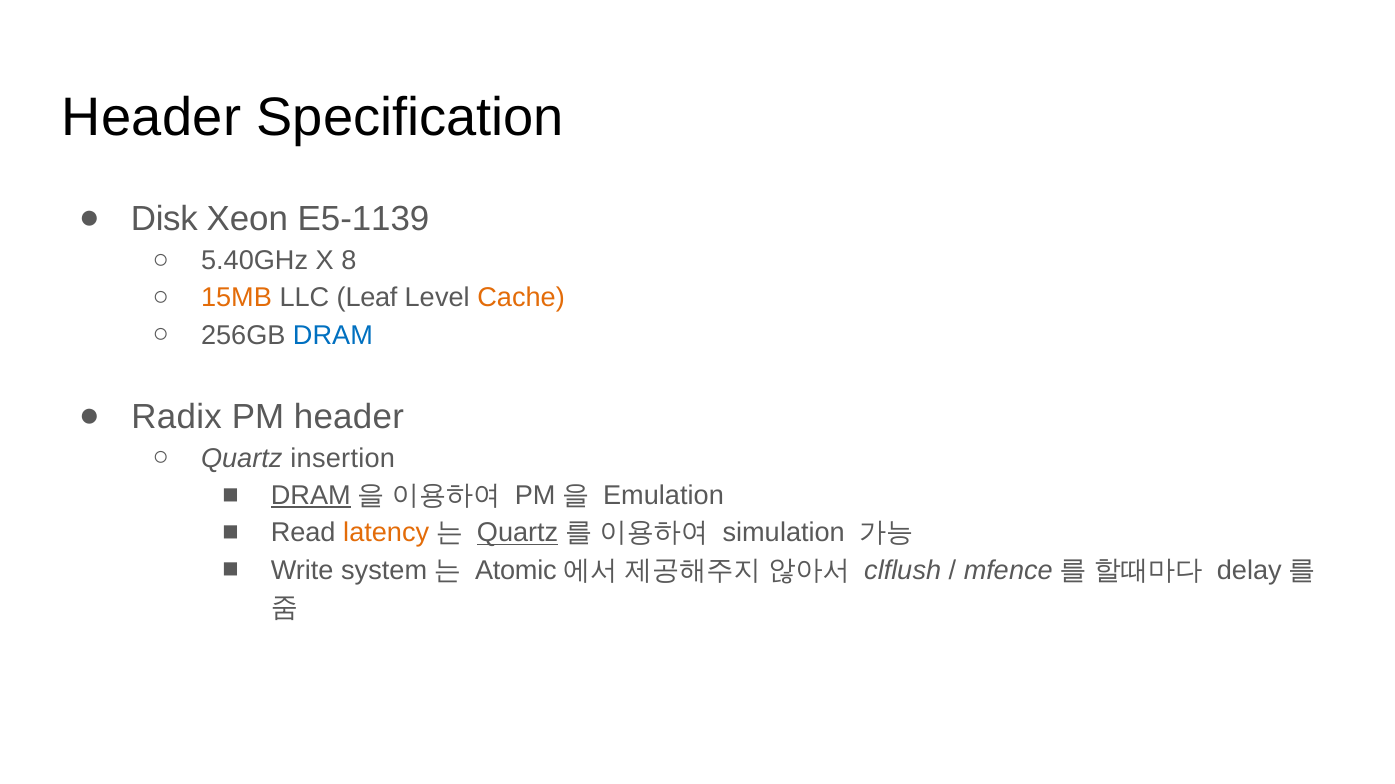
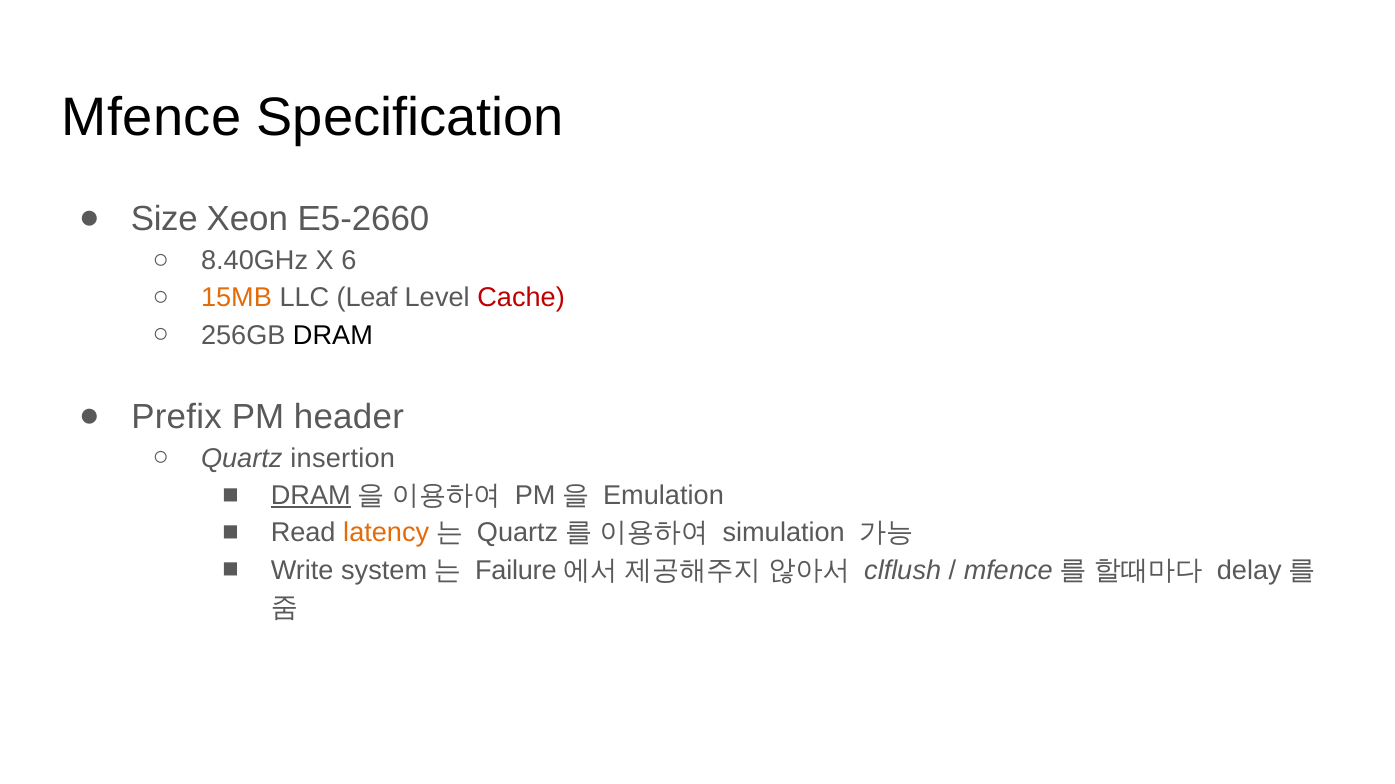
Header at (152, 118): Header -> Mfence
Disk: Disk -> Size
E5-1139: E5-1139 -> E5-2660
5.40GHz: 5.40GHz -> 8.40GHz
8: 8 -> 6
Cache colour: orange -> red
DRAM at (333, 336) colour: blue -> black
Radix: Radix -> Prefix
Quartz at (518, 533) underline: present -> none
Atomic: Atomic -> Failure
